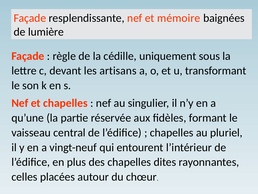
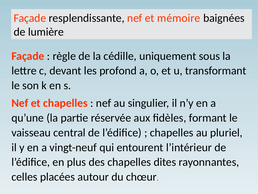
artisans: artisans -> profond
